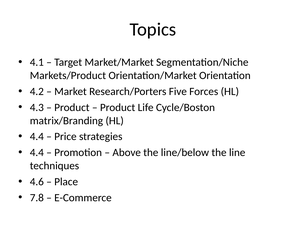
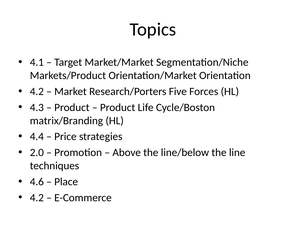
4.4 at (37, 153): 4.4 -> 2.0
7.8 at (37, 198): 7.8 -> 4.2
